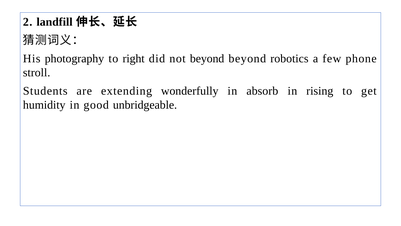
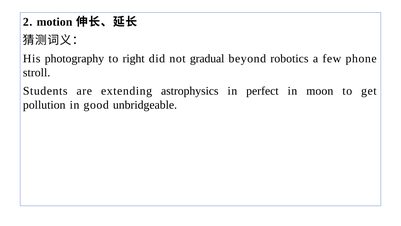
landfill: landfill -> motion
not beyond: beyond -> gradual
wonderfully: wonderfully -> astrophysics
absorb: absorb -> perfect
rising: rising -> moon
humidity: humidity -> pollution
